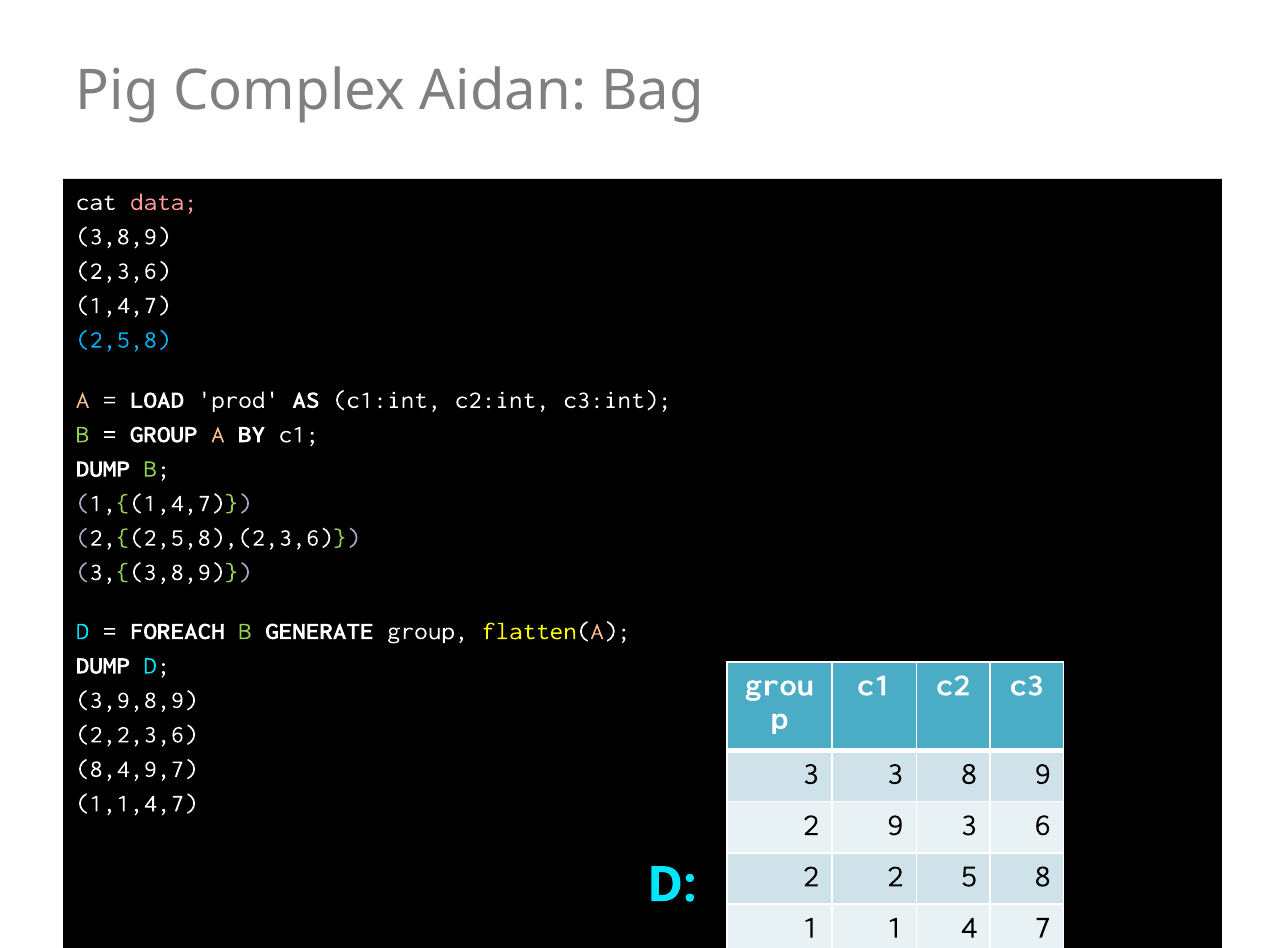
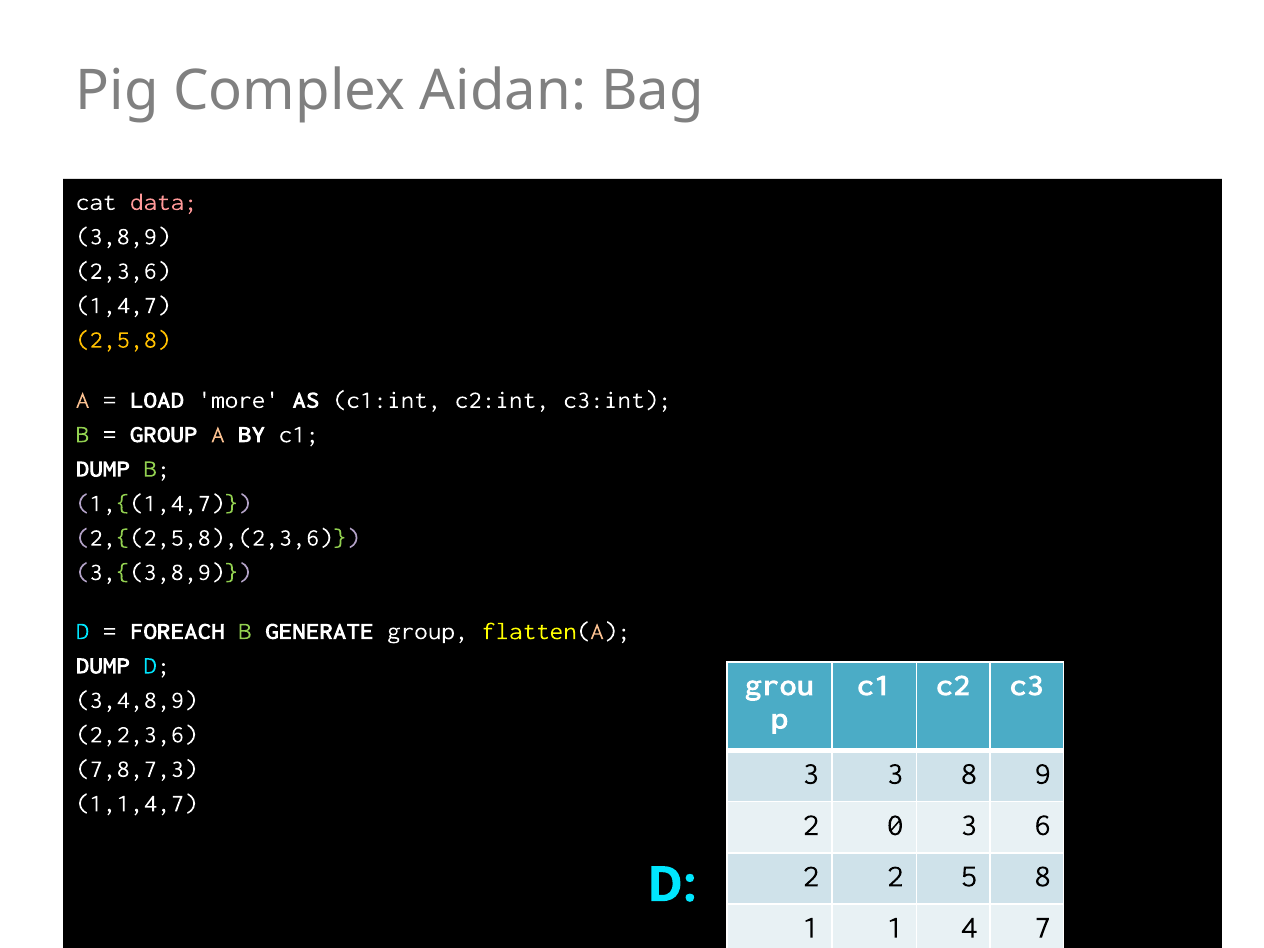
2,5,8 colour: light blue -> yellow
prod: prod -> more
3,9,8,9: 3,9,8,9 -> 3,4,8,9
8,4,9,7: 8,4,9,7 -> 7,8,7,3
2 9: 9 -> 0
